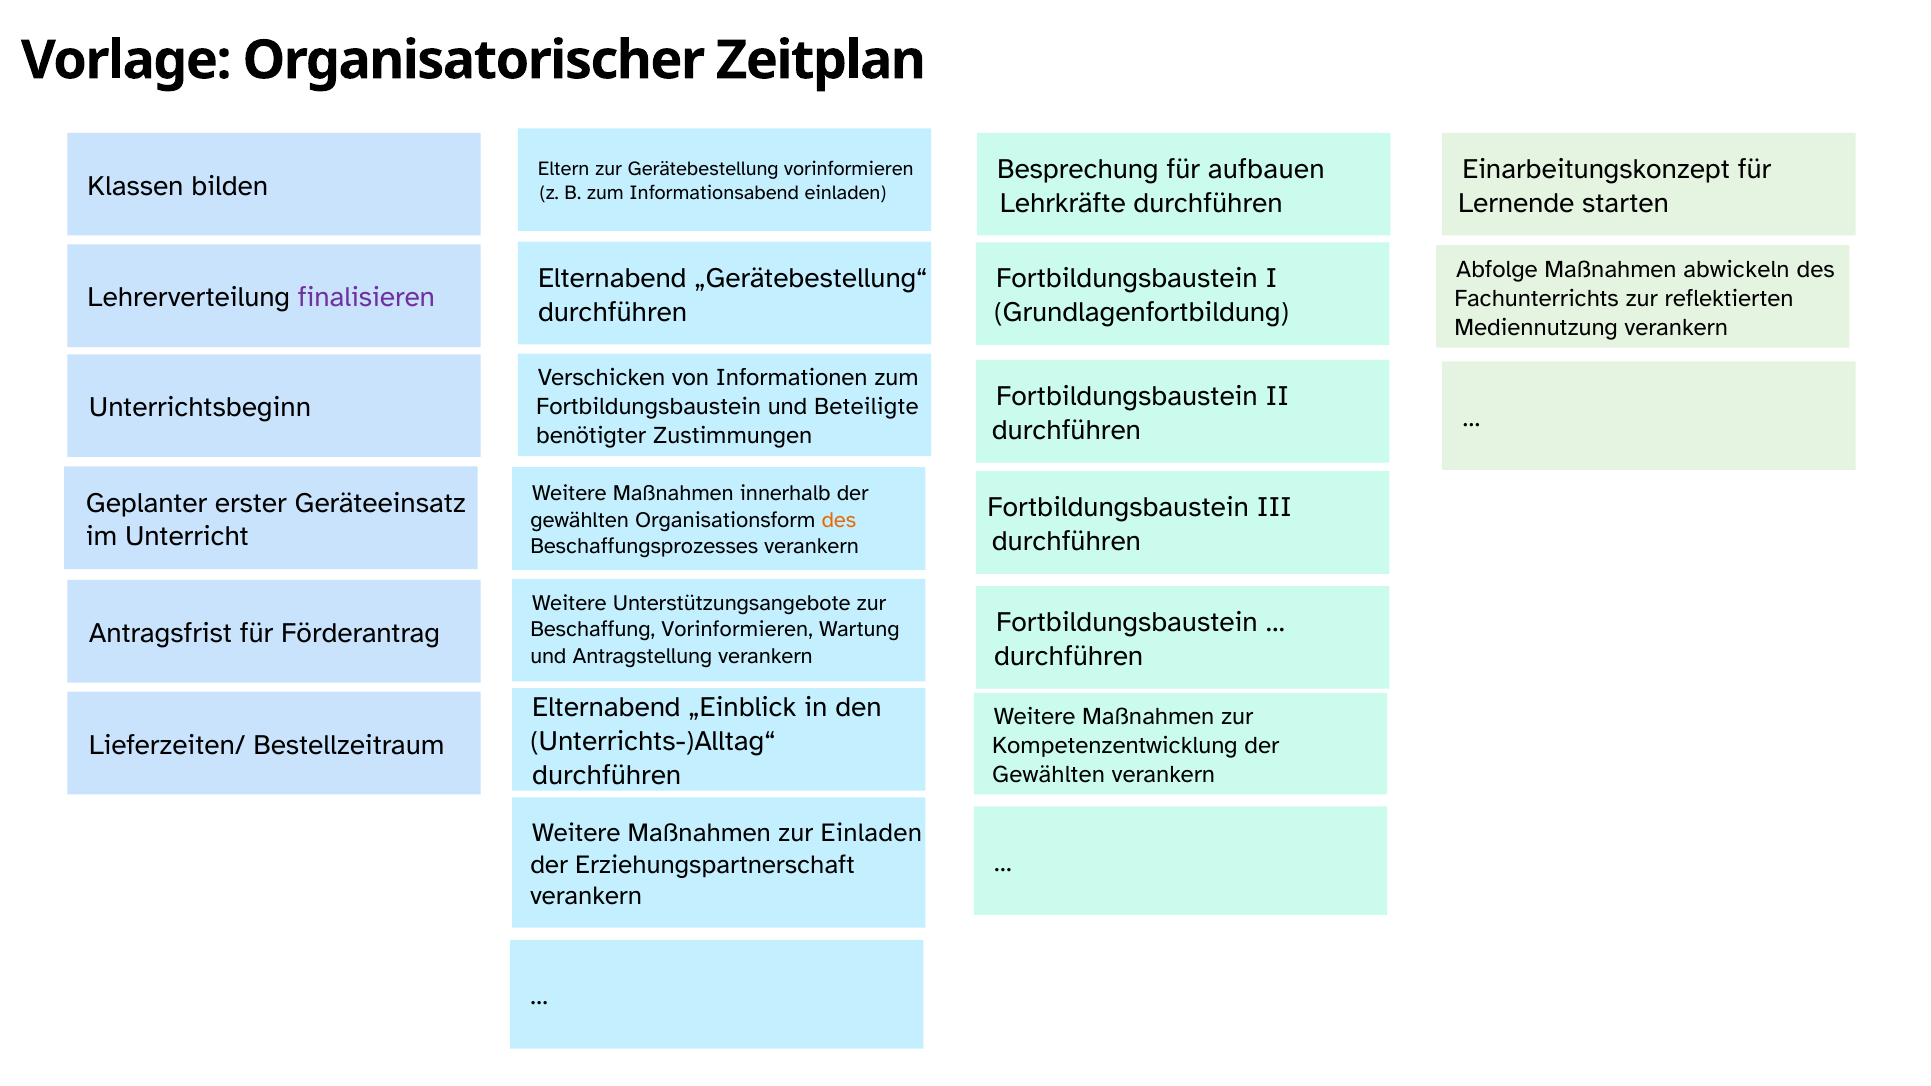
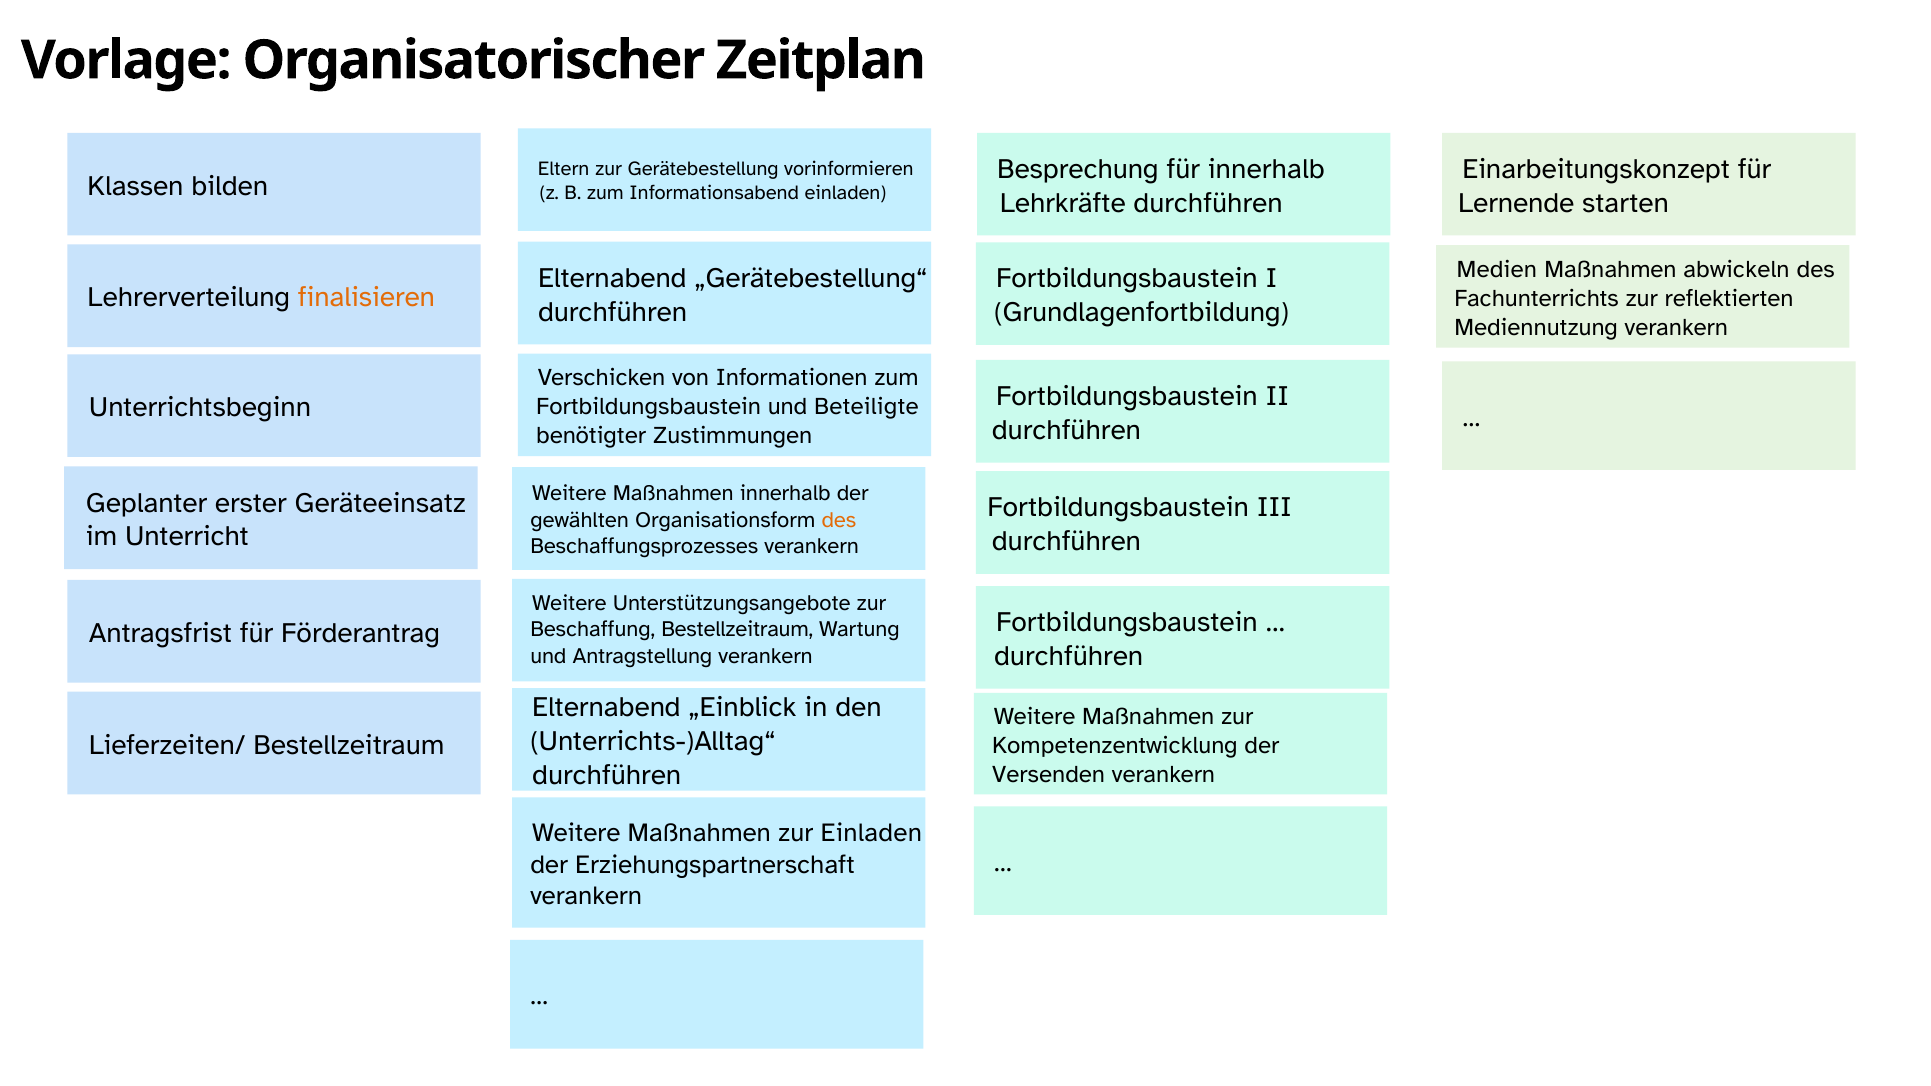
für aufbauen: aufbauen -> innerhalb
Abfolge: Abfolge -> Medien
finalisieren colour: purple -> orange
Beschaffung Vorinformieren: Vorinformieren -> Bestellzeitraum
Gewählten at (1049, 774): Gewählten -> Versenden
